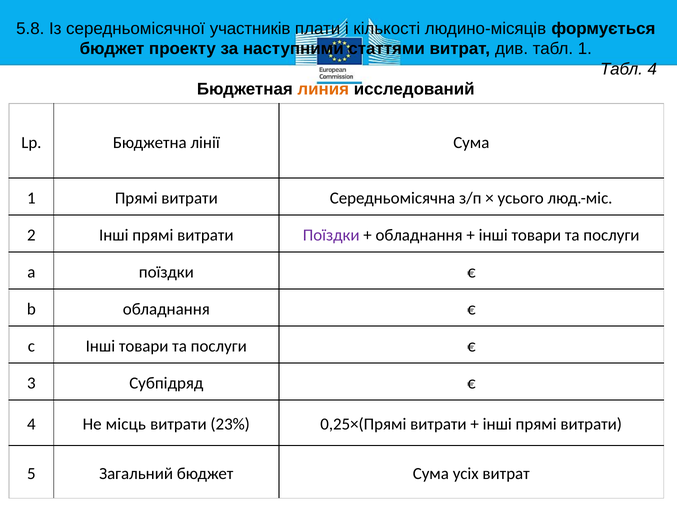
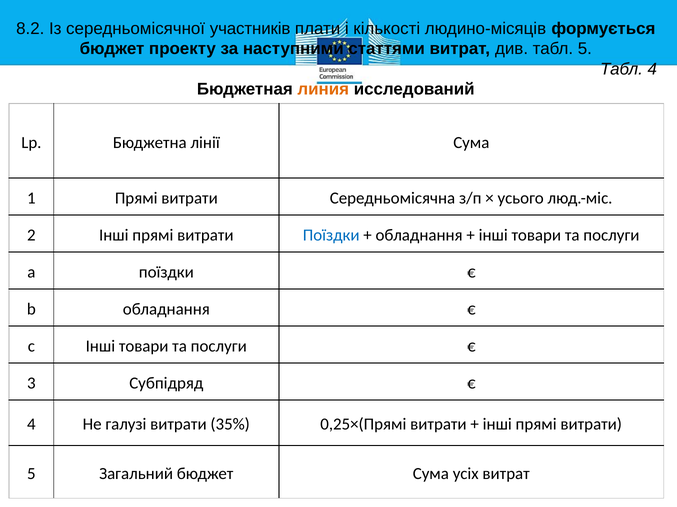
5.8: 5.8 -> 8.2
табл 1: 1 -> 5
Поїздки at (331, 236) colour: purple -> blue
місць: місць -> галузі
23%: 23% -> 35%
